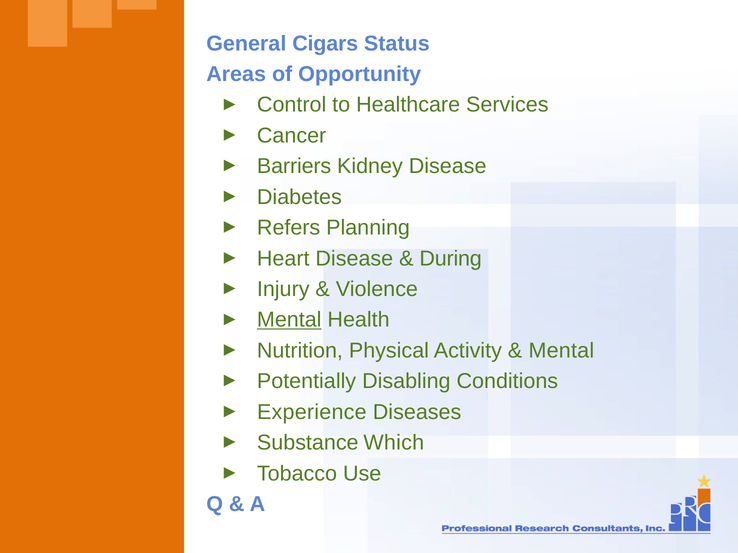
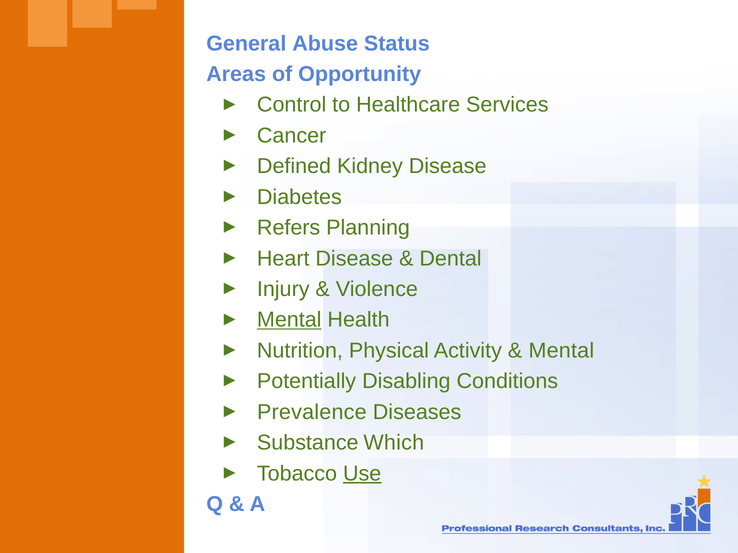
Cigars: Cigars -> Abuse
Barriers: Barriers -> Defined
During: During -> Dental
Experience: Experience -> Prevalence
Use underline: none -> present
